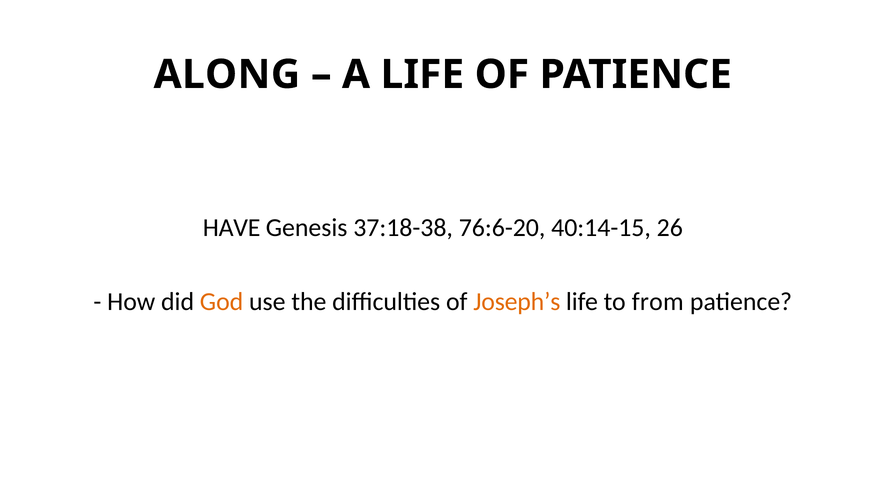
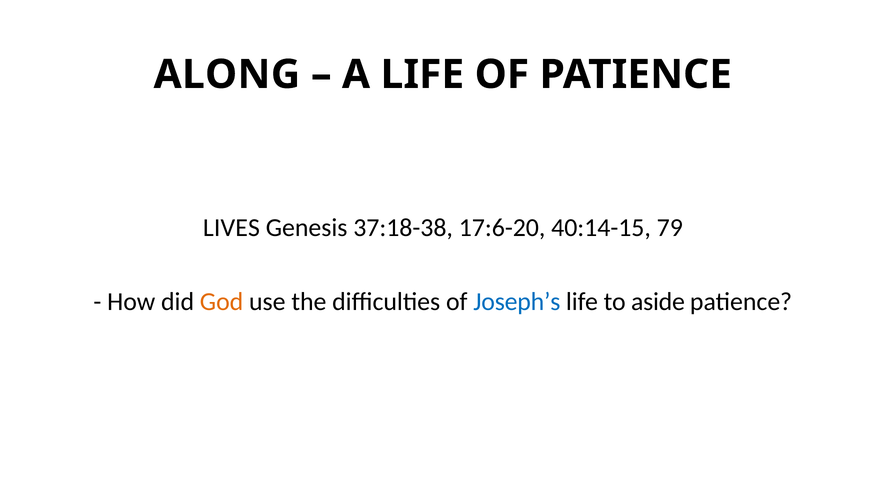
HAVE: HAVE -> LIVES
76:6-20: 76:6-20 -> 17:6-20
26: 26 -> 79
Joseph’s colour: orange -> blue
from: from -> aside
